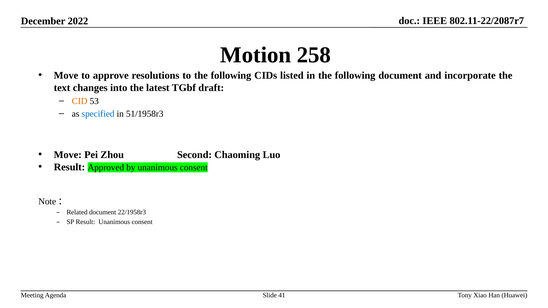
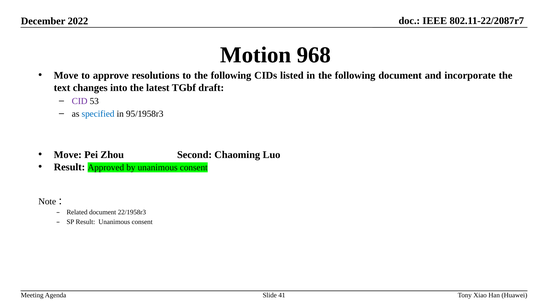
258: 258 -> 968
CID colour: orange -> purple
51/1958r3: 51/1958r3 -> 95/1958r3
